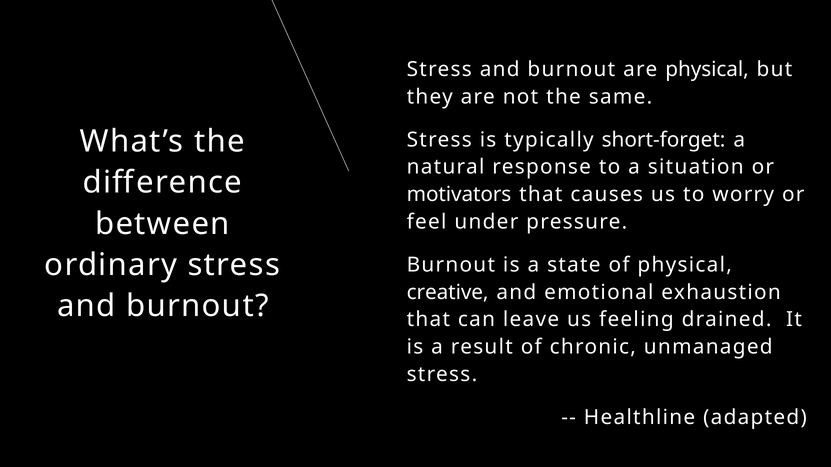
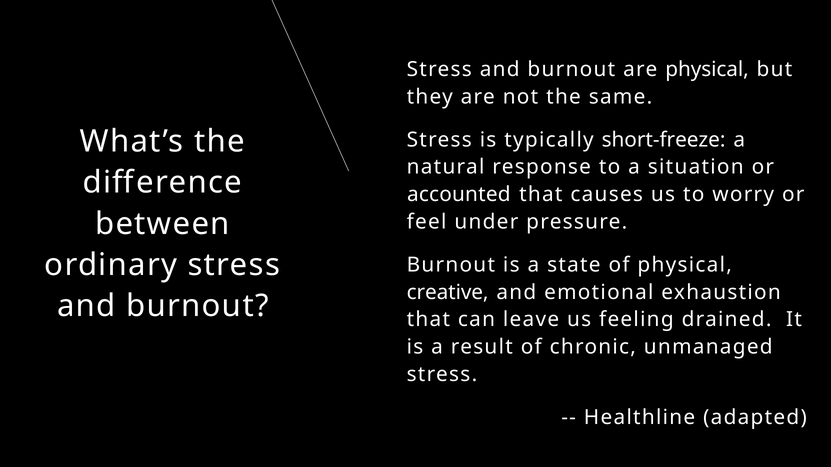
short-forget: short-forget -> short-freeze
motivators: motivators -> accounted
